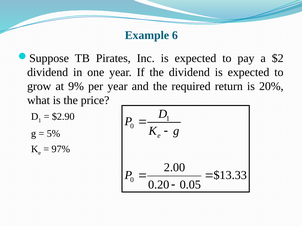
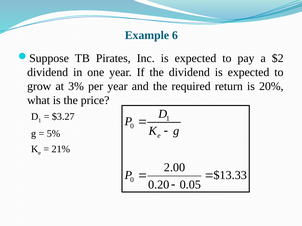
9%: 9% -> 3%
$2.90: $2.90 -> $3.27
97%: 97% -> 21%
